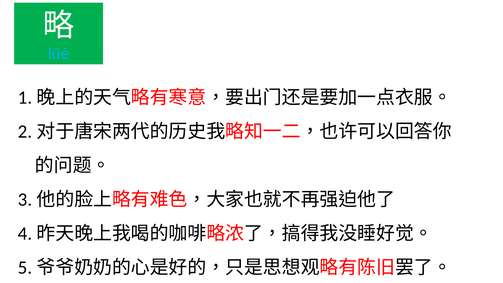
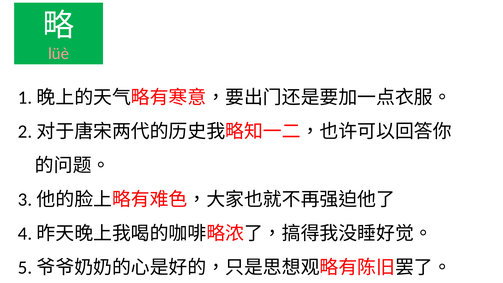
lüè colour: light blue -> pink
